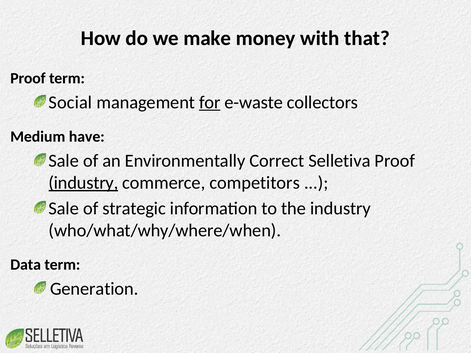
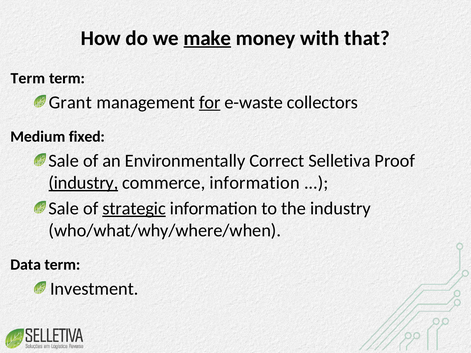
make underline: none -> present
Proof at (28, 78): Proof -> Term
Social: Social -> Grant
have: have -> fixed
commerce competitors: competitors -> information
strategic underline: none -> present
Generation: Generation -> Investment
